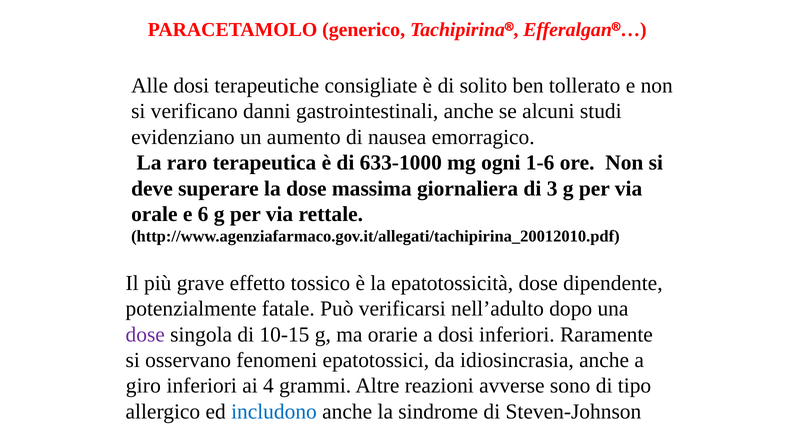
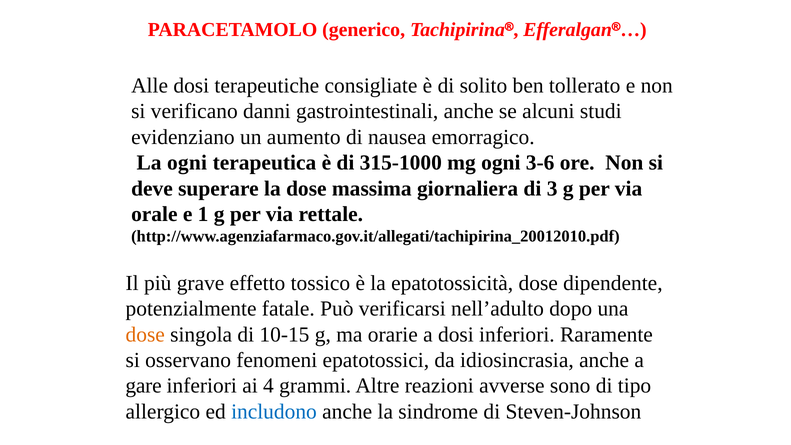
La raro: raro -> ogni
633-1000: 633-1000 -> 315-1000
1-6: 1-6 -> 3-6
6: 6 -> 1
dose at (145, 334) colour: purple -> orange
giro: giro -> gare
